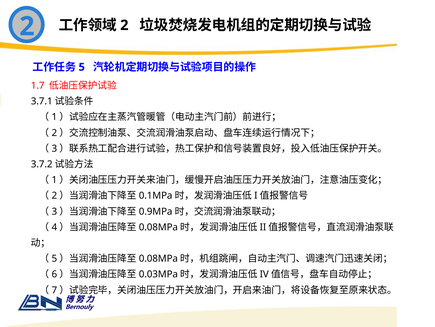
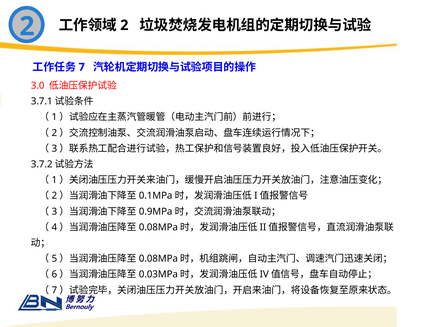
5: 5 -> 7
1.7: 1.7 -> 3.0
